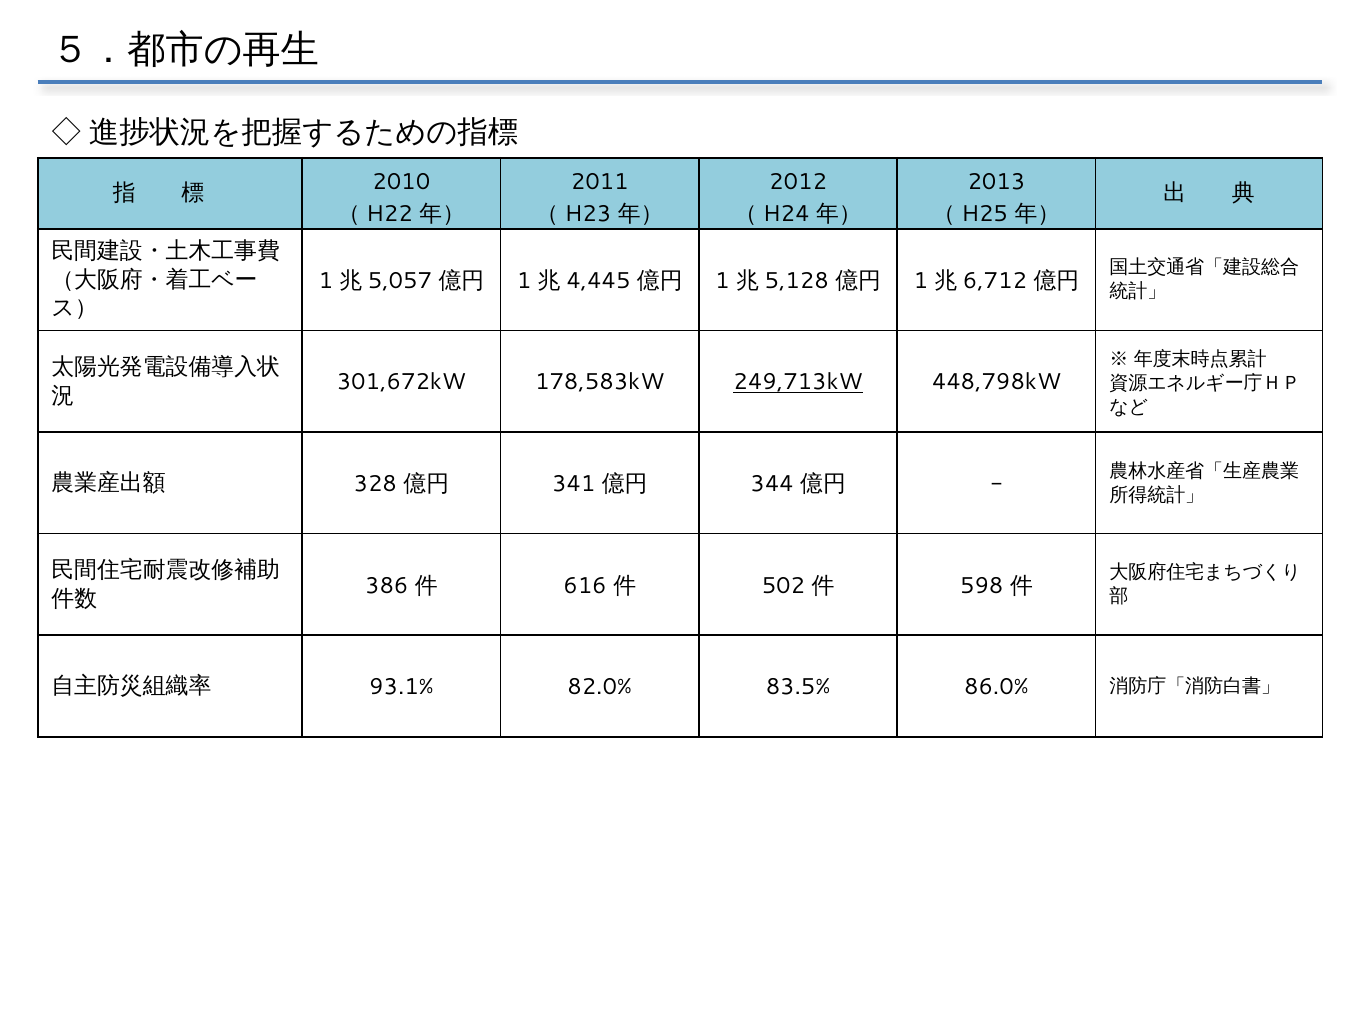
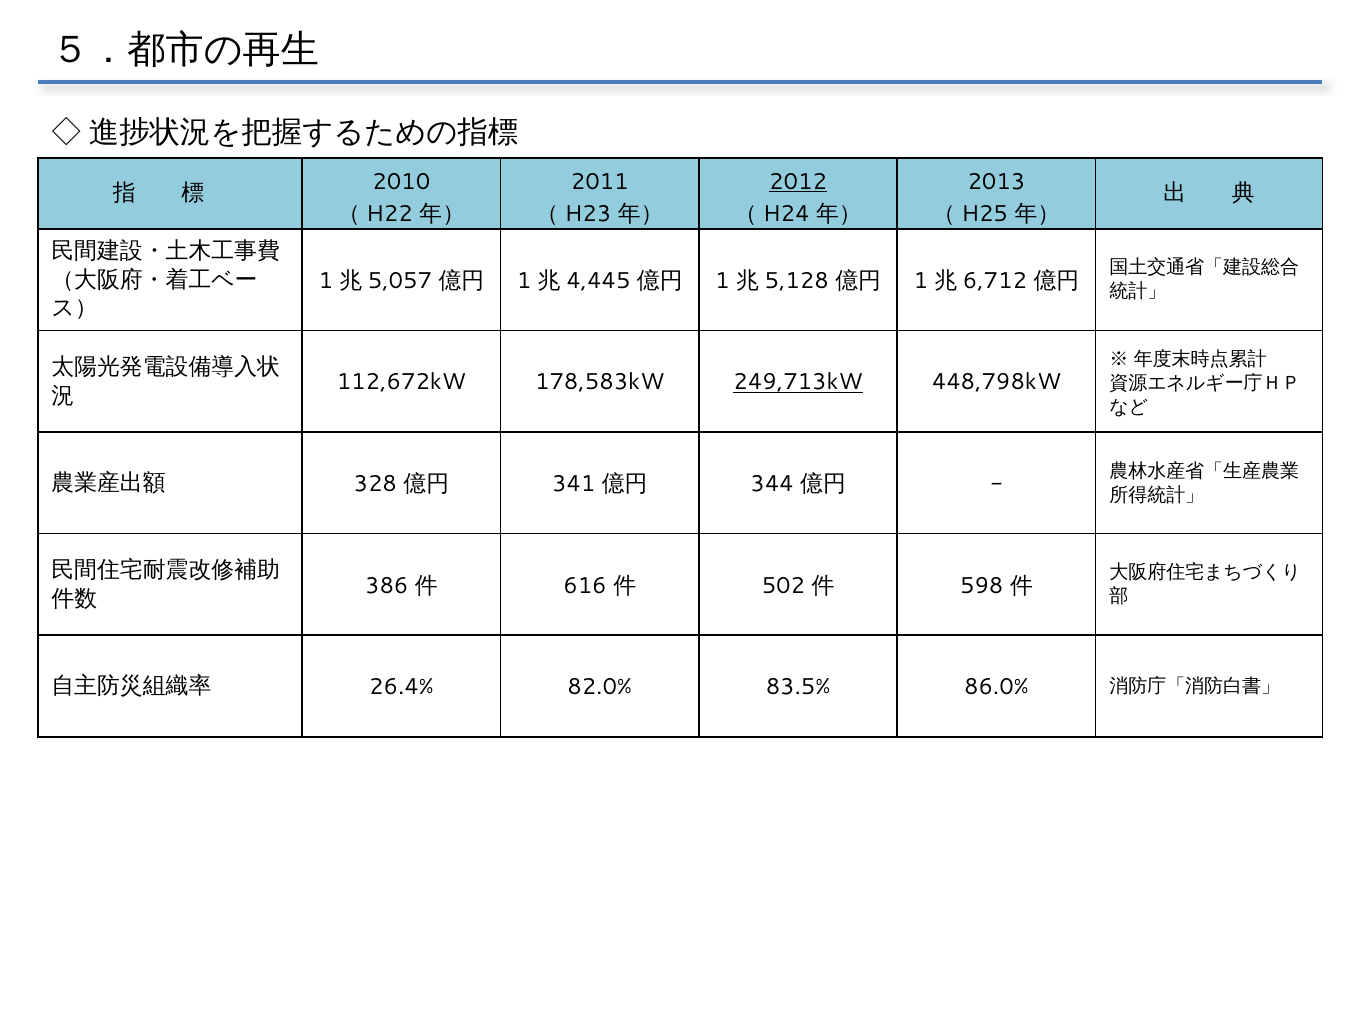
2012 underline: none -> present
301,672kW: 301,672kW -> 112,672kW
93.1%: 93.1% -> 26.4%
